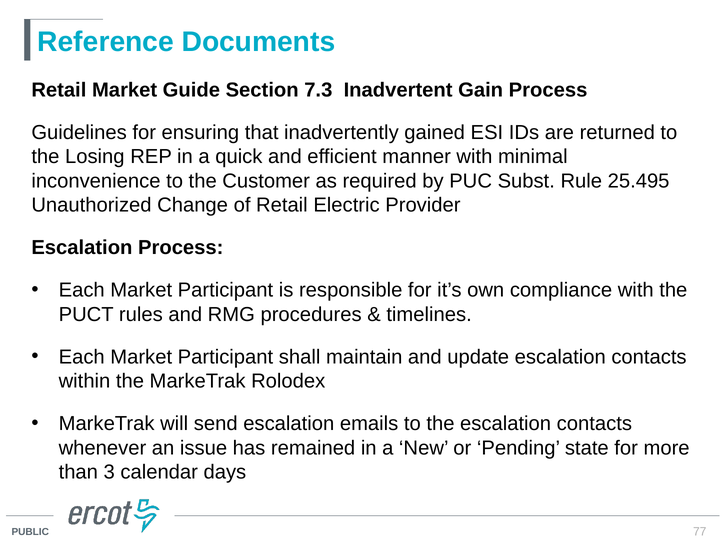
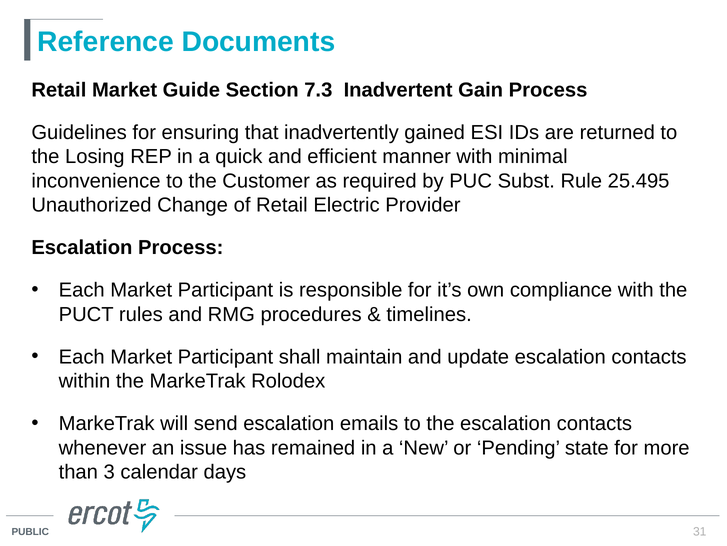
77: 77 -> 31
